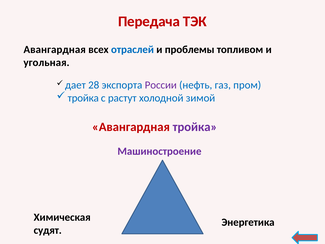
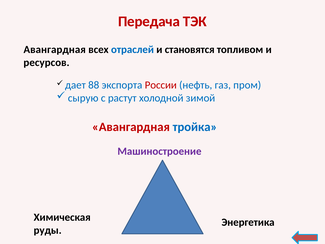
проблемы: проблемы -> становятся
угольная: угольная -> ресурсов
28: 28 -> 88
России colour: purple -> red
тройка at (83, 98): тройка -> сырую
тройка at (195, 127) colour: purple -> blue
судят: судят -> руды
